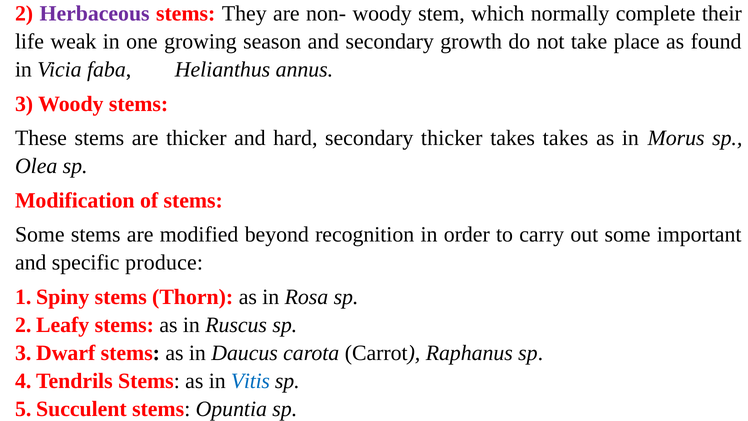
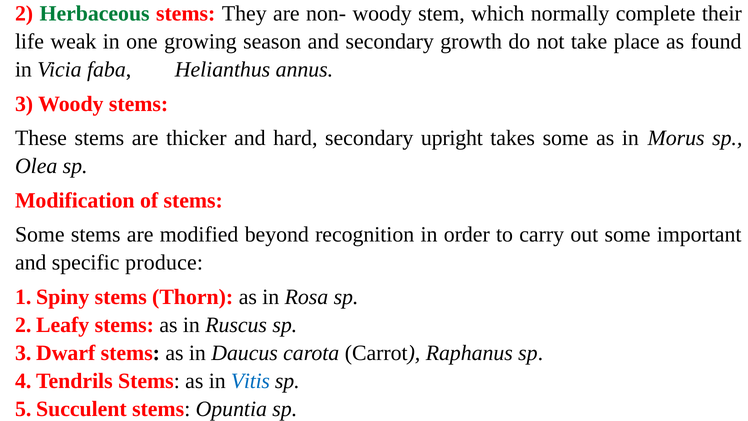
Herbaceous colour: purple -> green
secondary thicker: thicker -> upright
takes takes: takes -> some
